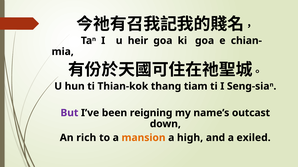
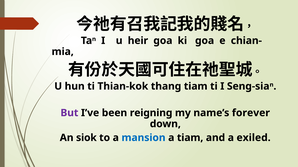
outcast: outcast -> forever
rich: rich -> siok
mansion colour: orange -> blue
a high: high -> tiam
